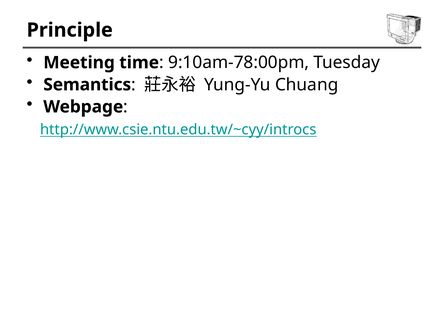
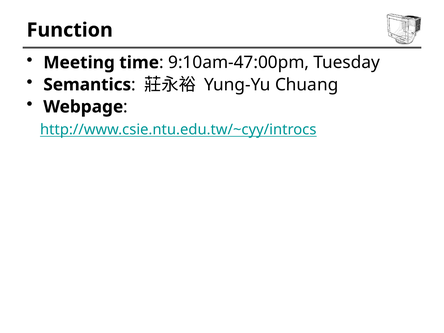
Principle: Principle -> Function
9:10am-78:00pm: 9:10am-78:00pm -> 9:10am-47:00pm
